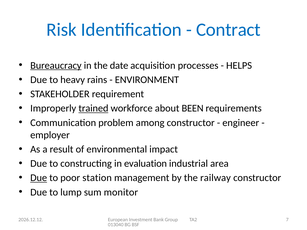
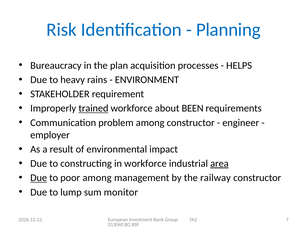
Contract: Contract -> Planning
Bureaucracy underline: present -> none
date: date -> plan
in evaluation: evaluation -> workforce
area underline: none -> present
poor station: station -> among
